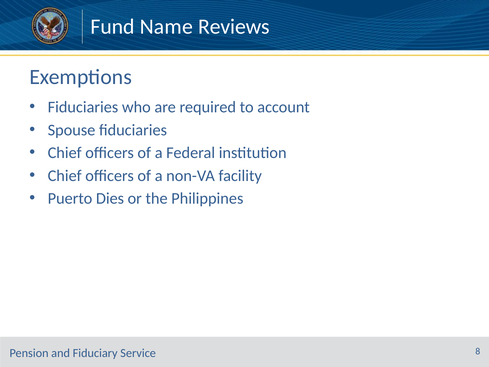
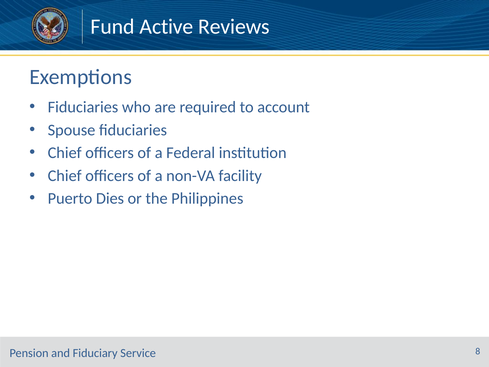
Name: Name -> Active
